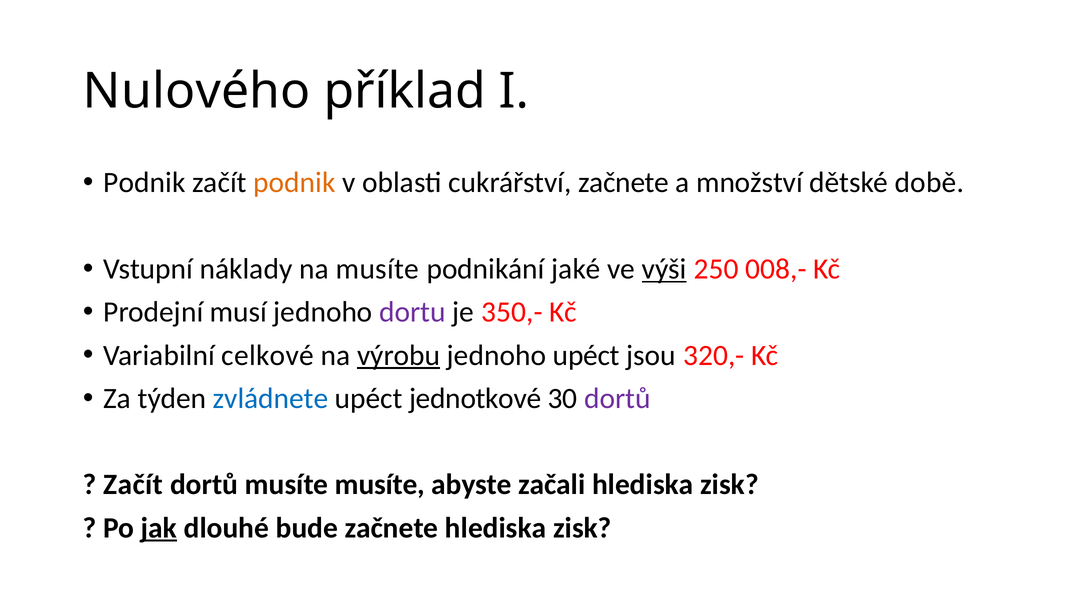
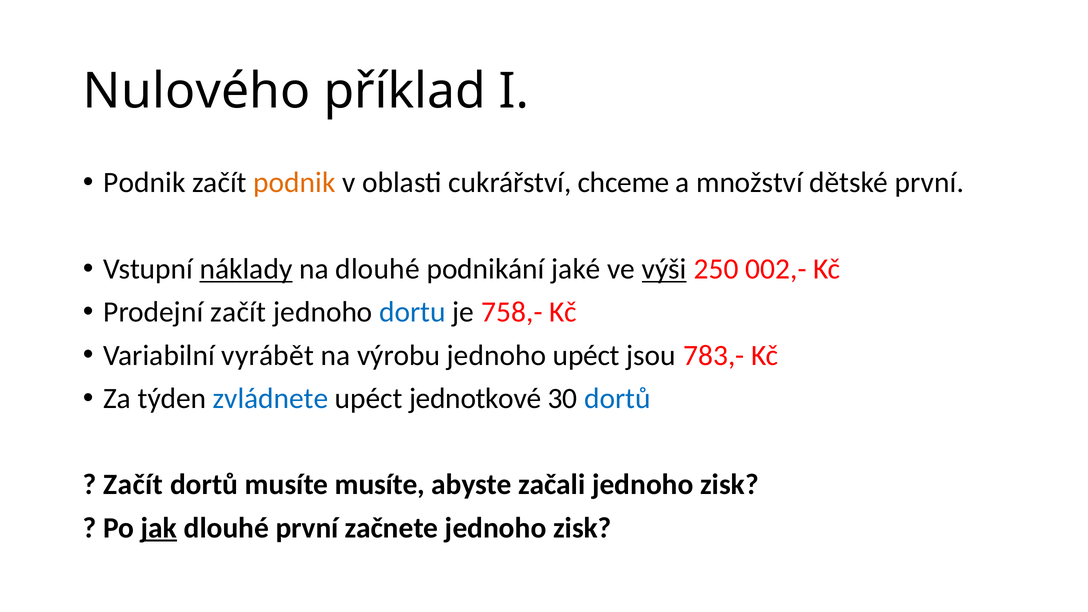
cukrářství začnete: začnete -> chceme
dětské době: době -> první
náklady underline: none -> present
na musíte: musíte -> dlouhé
008,-: 008,- -> 002,-
Prodejní musí: musí -> začít
dortu colour: purple -> blue
350,-: 350,- -> 758,-
celkové: celkové -> vyrábět
výrobu underline: present -> none
320,-: 320,- -> 783,-
dortů at (617, 398) colour: purple -> blue
začali hlediska: hlediska -> jednoho
dlouhé bude: bude -> první
začnete hlediska: hlediska -> jednoho
